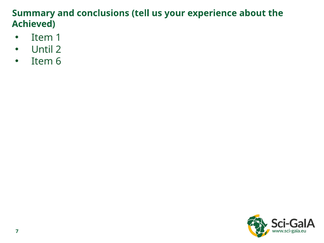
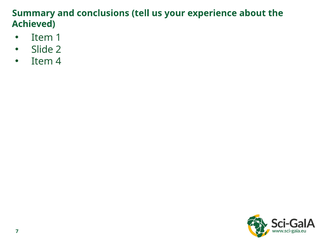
Until: Until -> Slide
6: 6 -> 4
